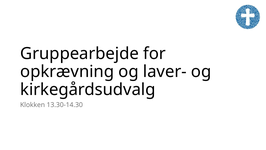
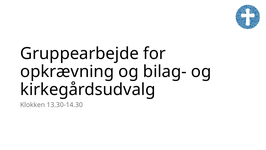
laver-: laver- -> bilag-
